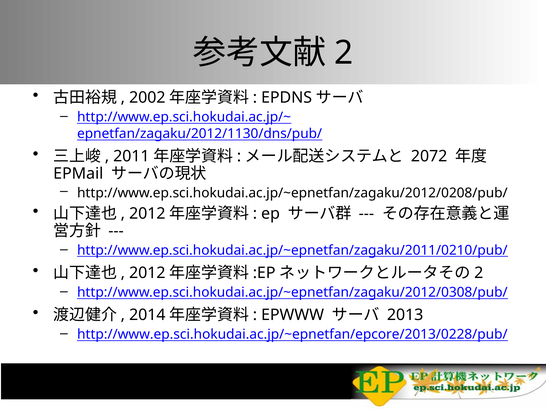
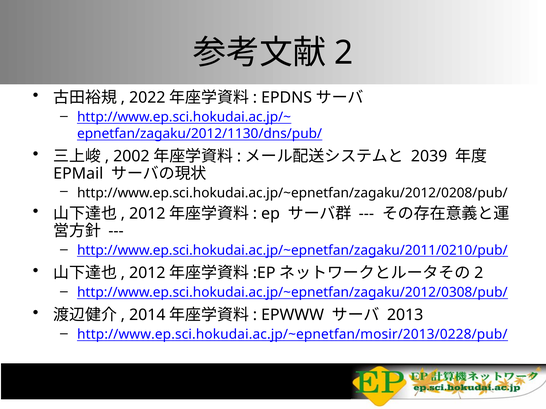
2002: 2002 -> 2022
2011: 2011 -> 2002
2072: 2072 -> 2039
http://www.ep.sci.hokudai.ac.jp/~epnetfan/epcore/2013/0228/pub/: http://www.ep.sci.hokudai.ac.jp/~epnetfan/epcore/2013/0228/pub/ -> http://www.ep.sci.hokudai.ac.jp/~epnetfan/mosir/2013/0228/pub/
